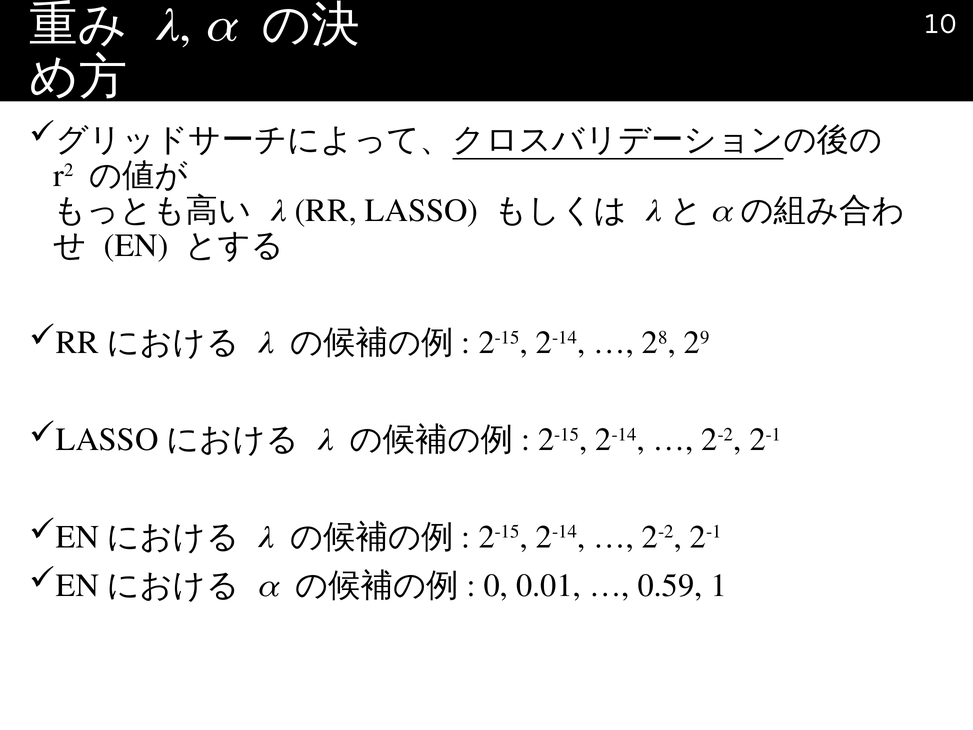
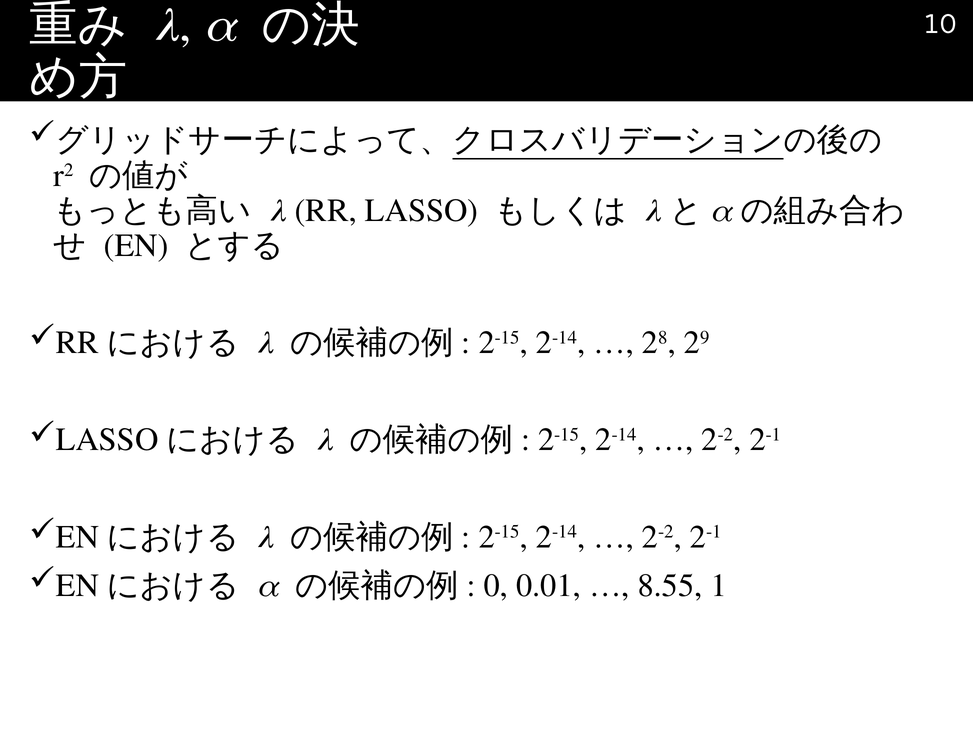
0.59: 0.59 -> 8.55
